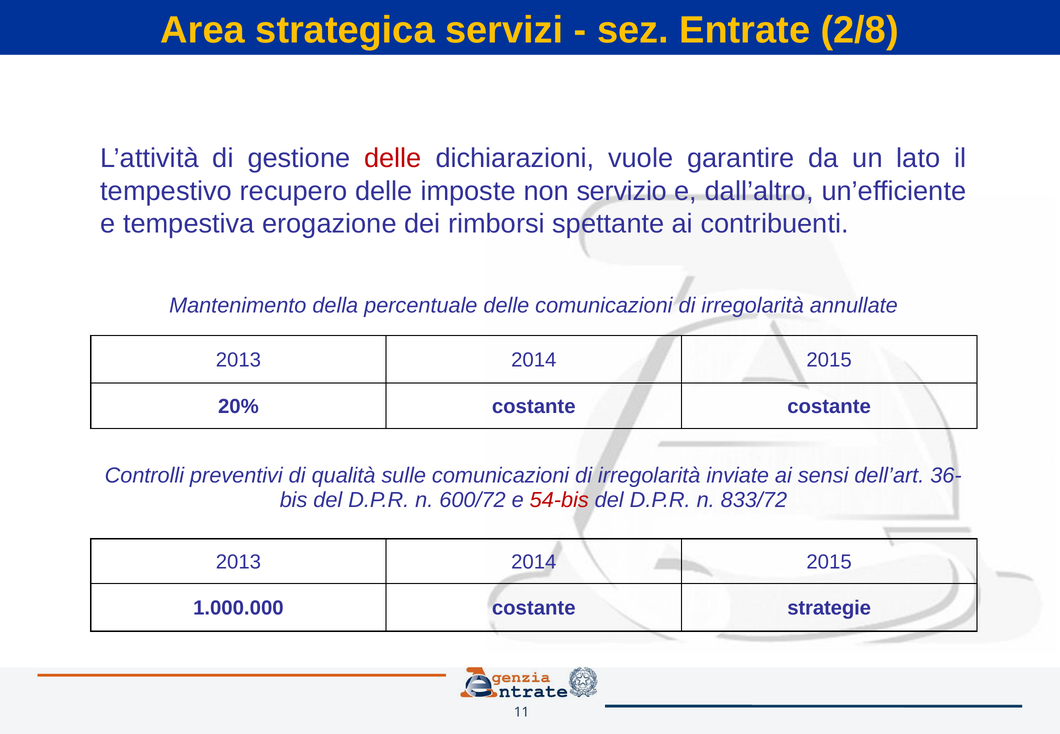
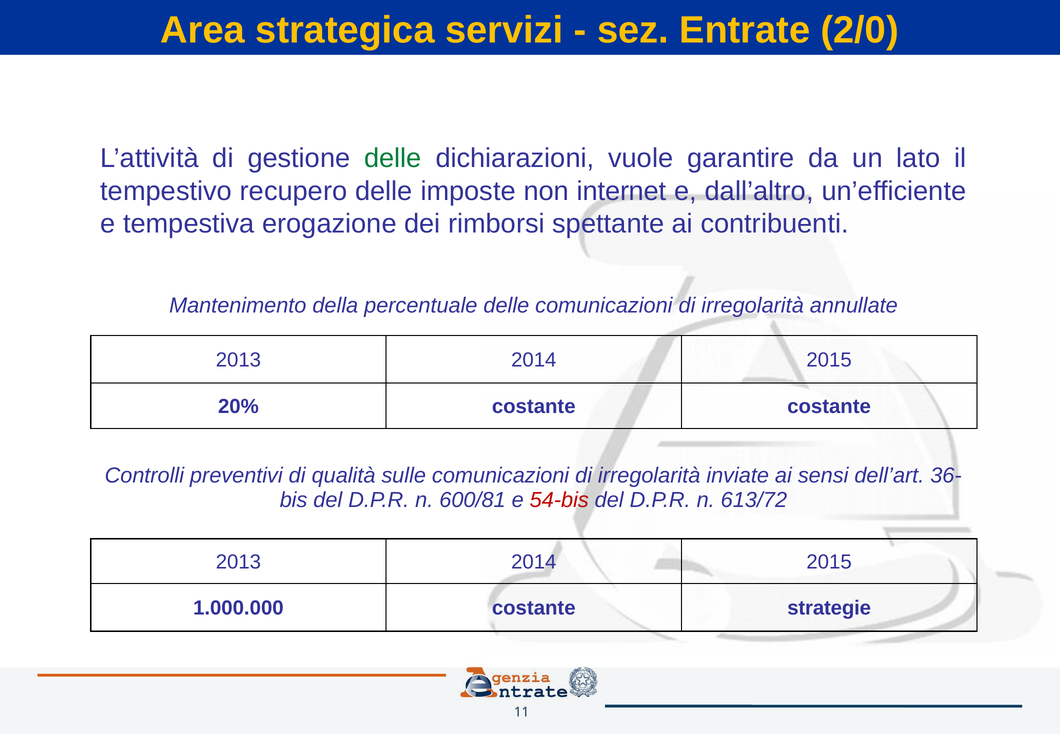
2/8: 2/8 -> 2/0
delle at (393, 158) colour: red -> green
servizio: servizio -> internet
600/72: 600/72 -> 600/81
833/72: 833/72 -> 613/72
